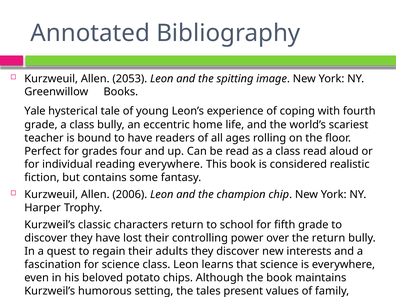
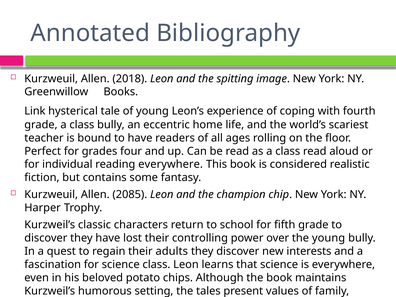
2053: 2053 -> 2018
Yale: Yale -> Link
2006: 2006 -> 2085
the return: return -> young
